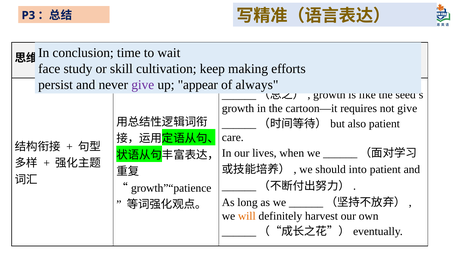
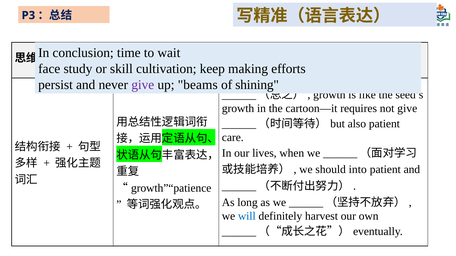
appear: appear -> beams
always: always -> shining
will colour: orange -> blue
